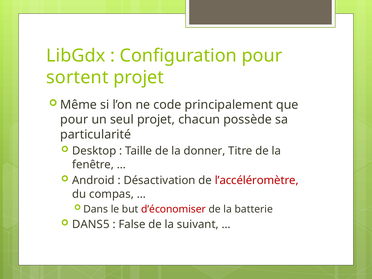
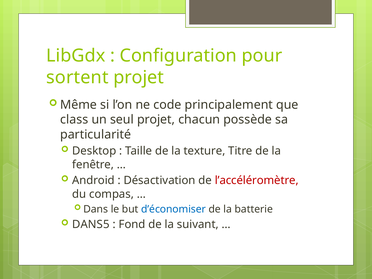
pour at (74, 120): pour -> class
donner: donner -> texture
d’économiser colour: red -> blue
False: False -> Fond
